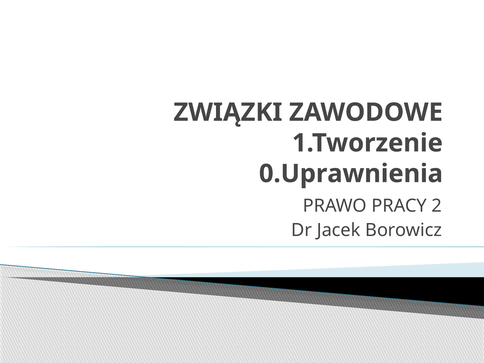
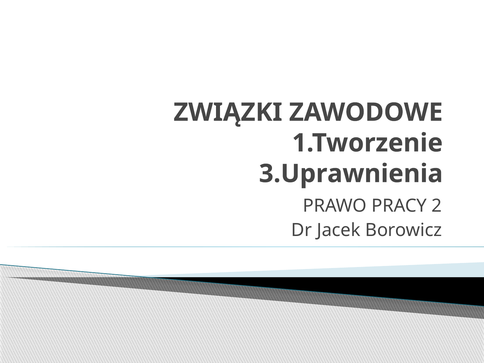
0.Uprawnienia: 0.Uprawnienia -> 3.Uprawnienia
